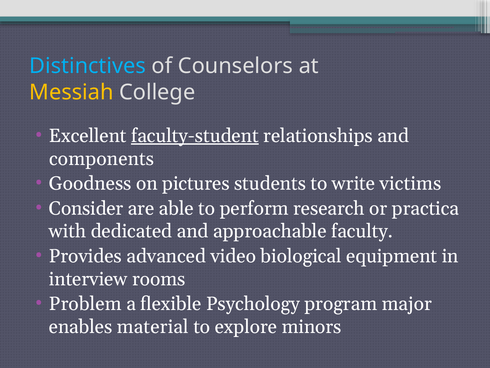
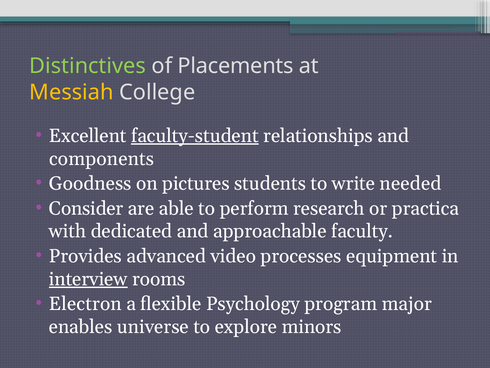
Distinctives colour: light blue -> light green
Counselors: Counselors -> Placements
victims: victims -> needed
biological: biological -> processes
interview underline: none -> present
Problem: Problem -> Electron
material: material -> universe
